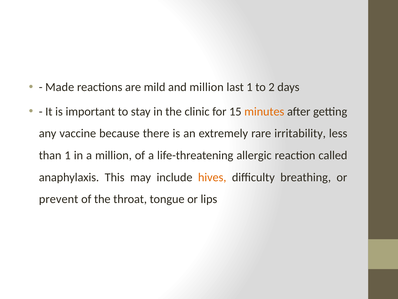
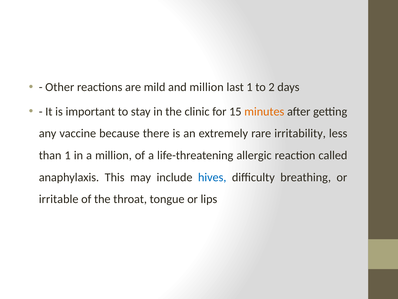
Made: Made -> Other
hives colour: orange -> blue
prevent: prevent -> irritable
